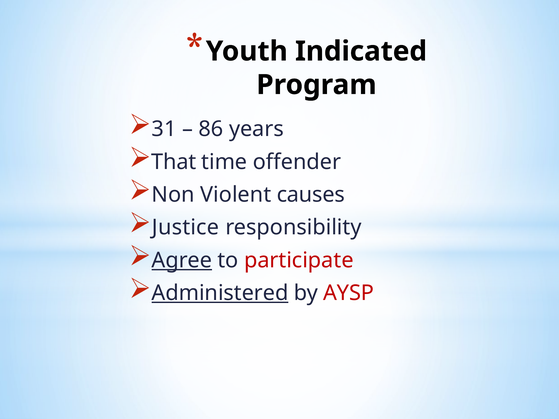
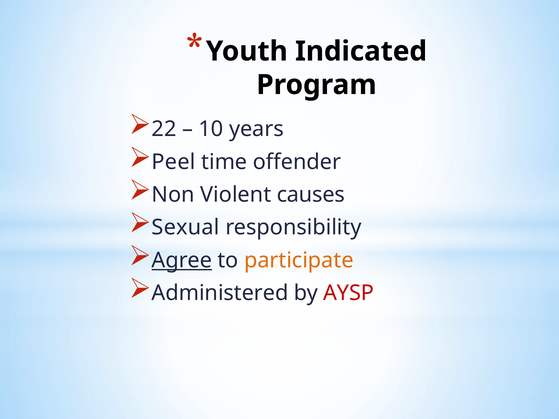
31: 31 -> 22
86: 86 -> 10
That: That -> Peel
Justice: Justice -> Sexual
participate colour: red -> orange
Administered underline: present -> none
